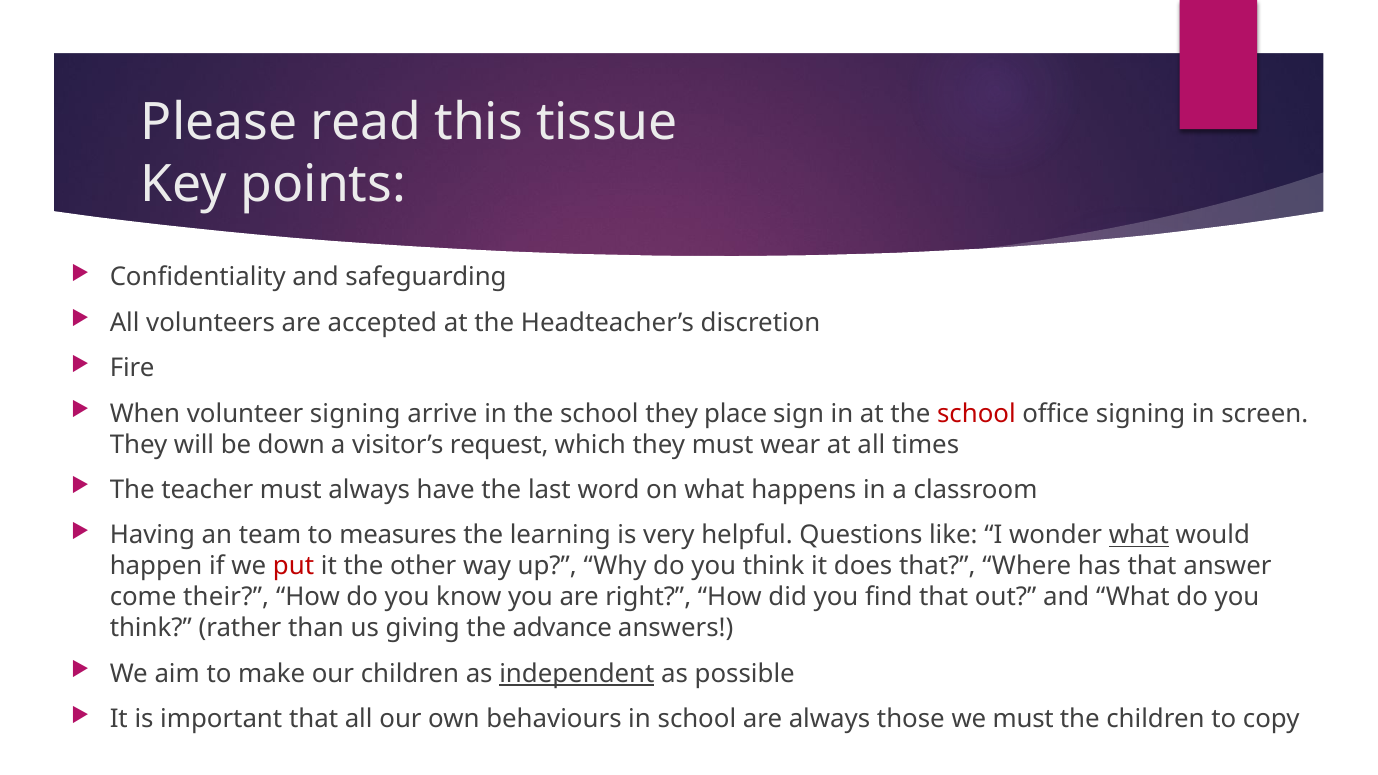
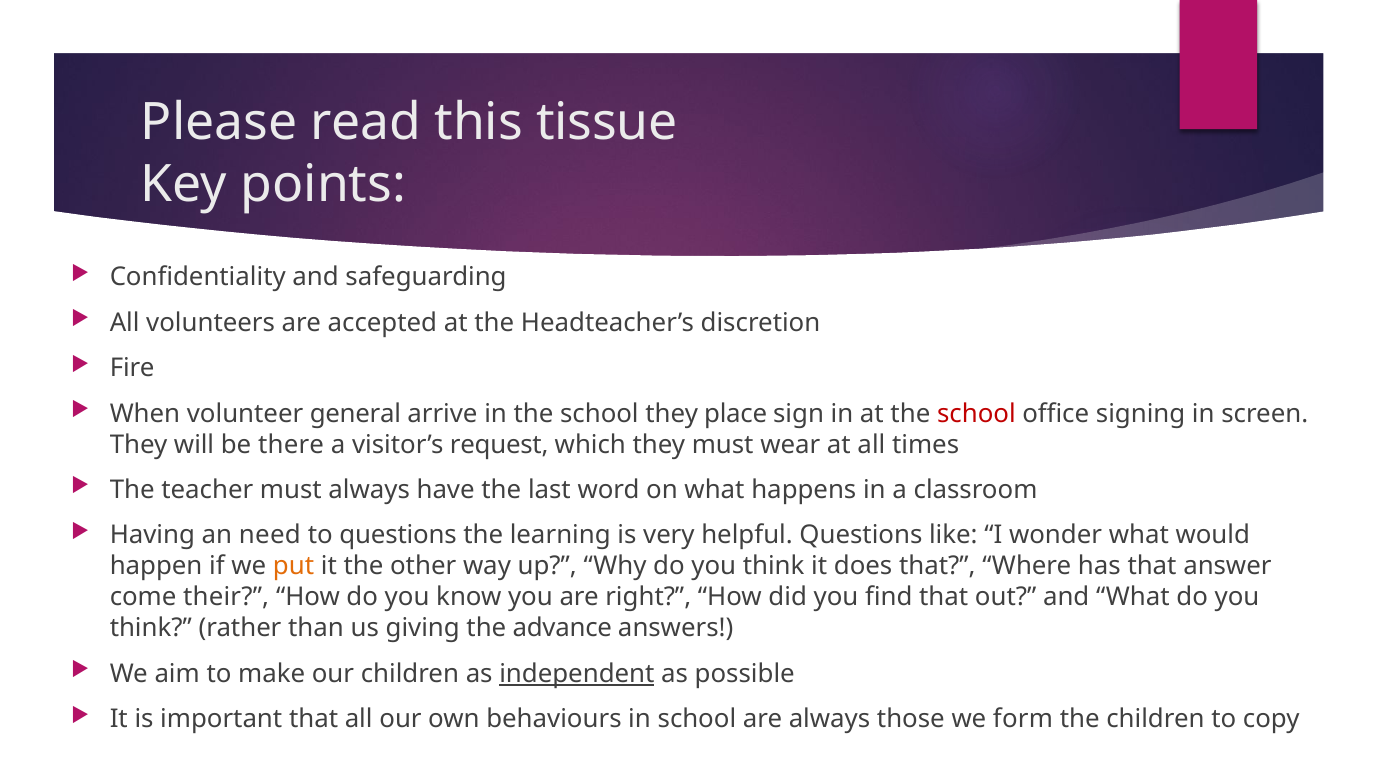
volunteer signing: signing -> general
down: down -> there
team: team -> need
to measures: measures -> questions
what at (1139, 535) underline: present -> none
put colour: red -> orange
we must: must -> form
